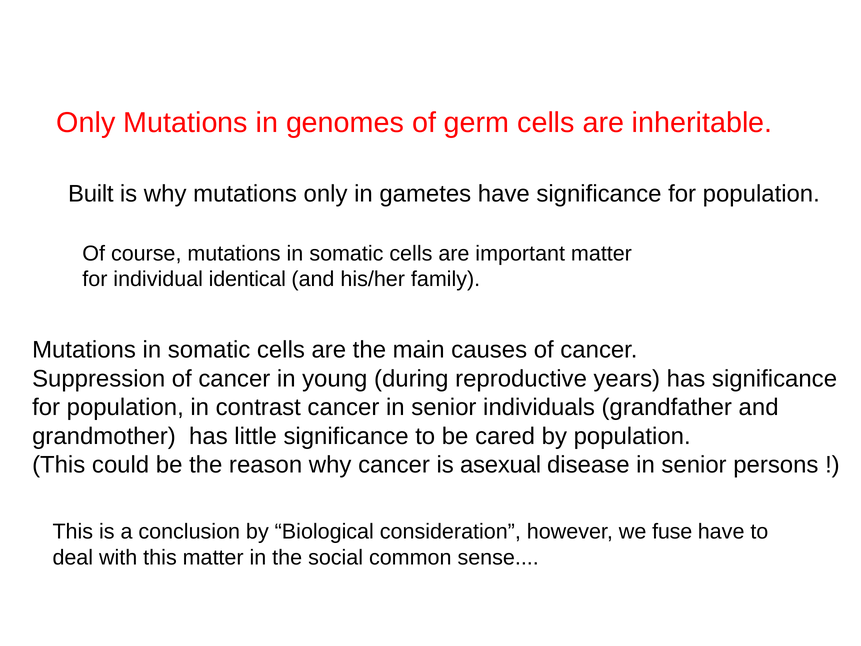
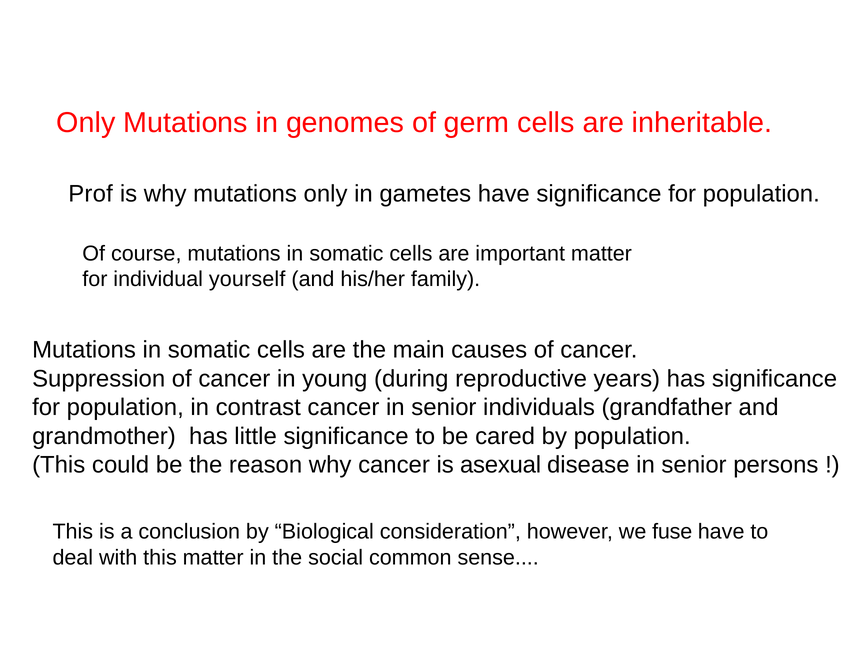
Built: Built -> Prof
identical: identical -> yourself
